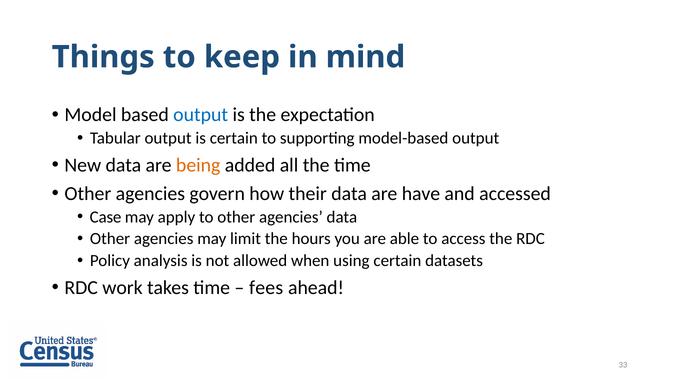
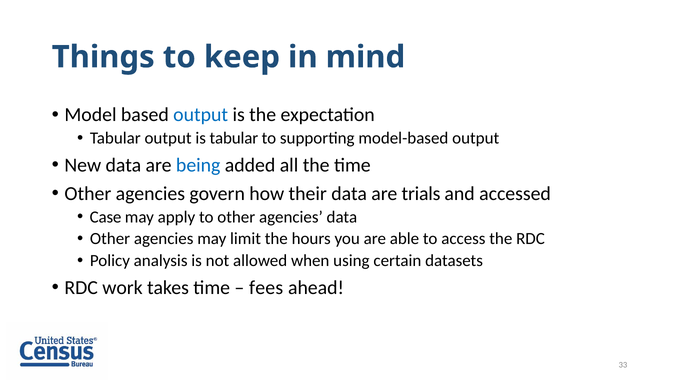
is certain: certain -> tabular
being colour: orange -> blue
have: have -> trials
